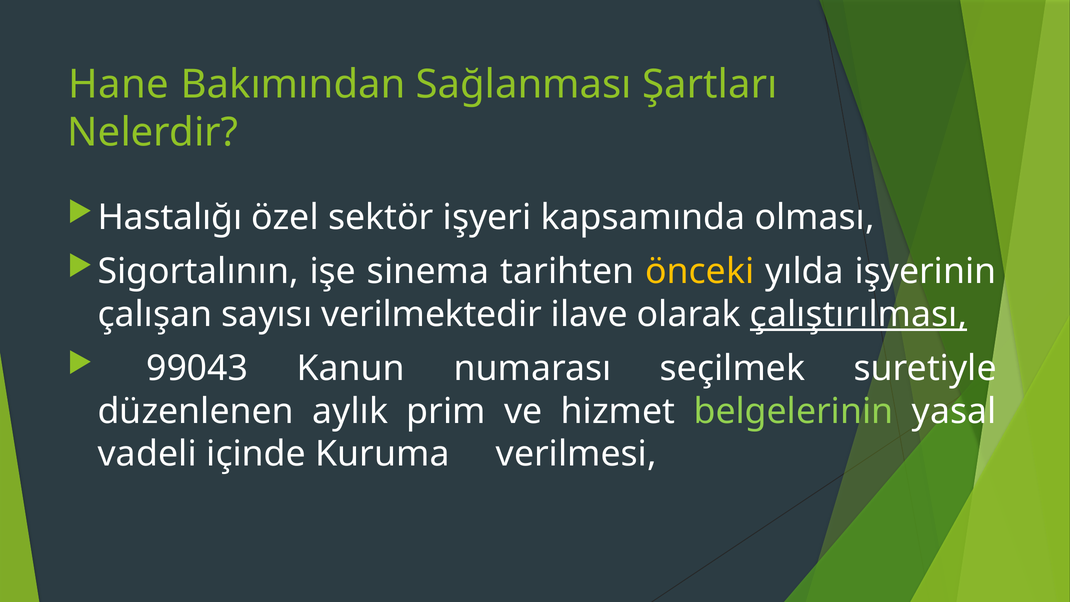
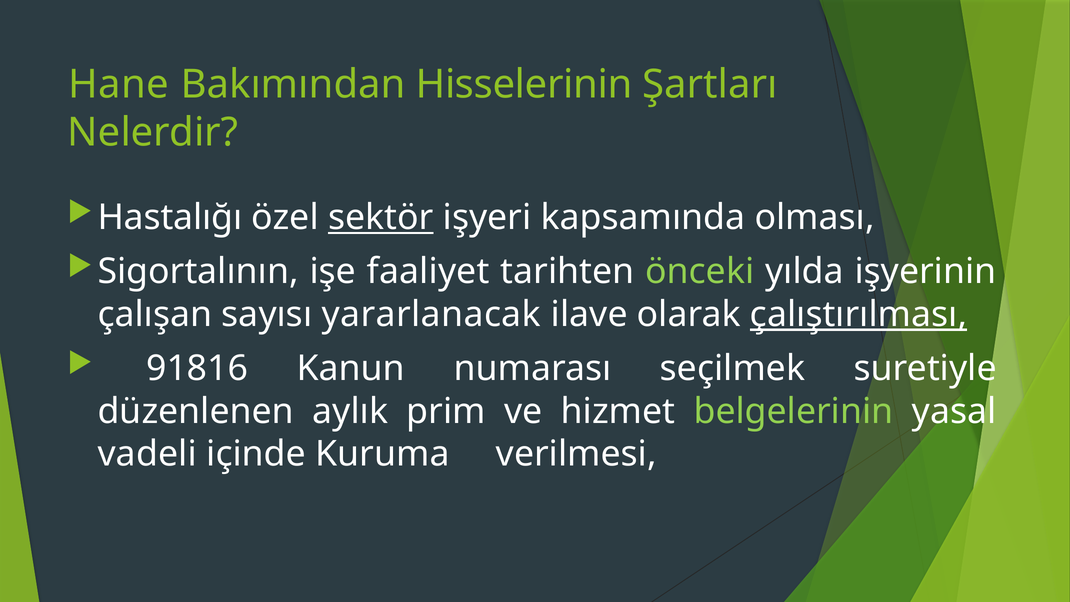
Sağlanması: Sağlanması -> Hisselerinin
sektör underline: none -> present
sinema: sinema -> faaliyet
önceki colour: yellow -> light green
verilmektedir: verilmektedir -> yararlanacak
99043: 99043 -> 91816
